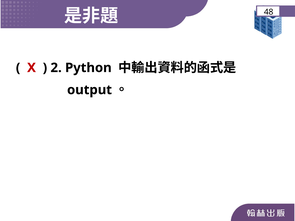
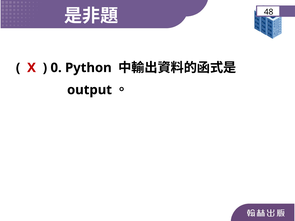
2: 2 -> 0
